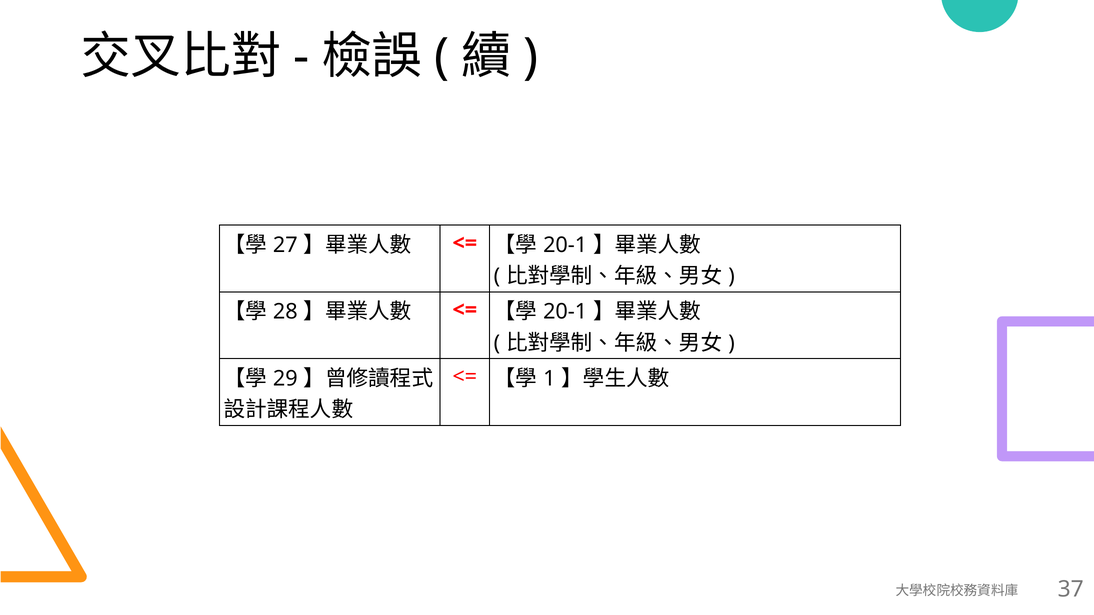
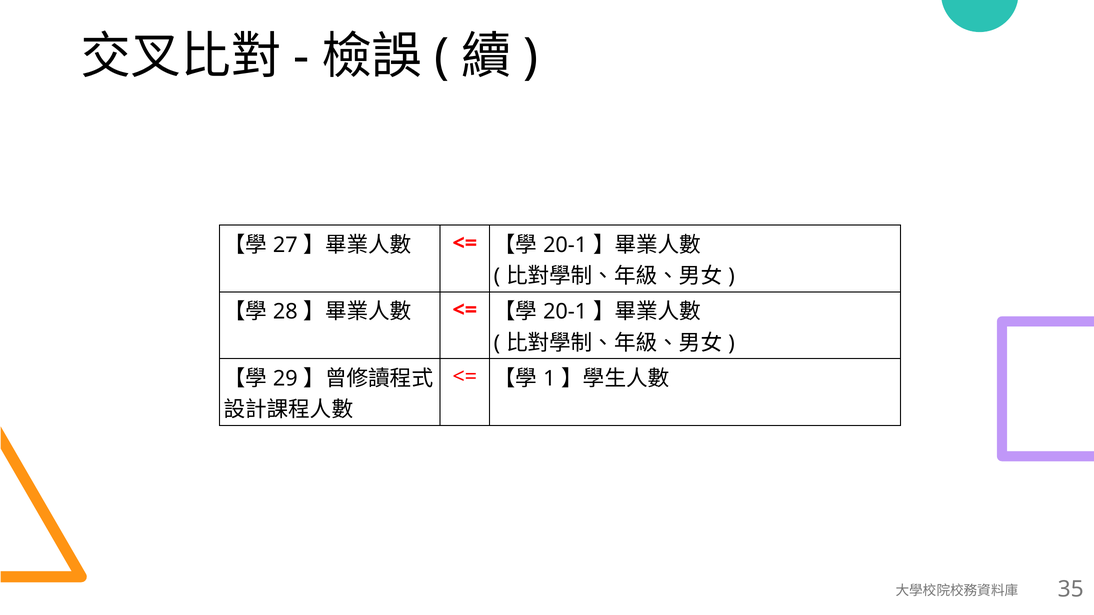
37: 37 -> 35
